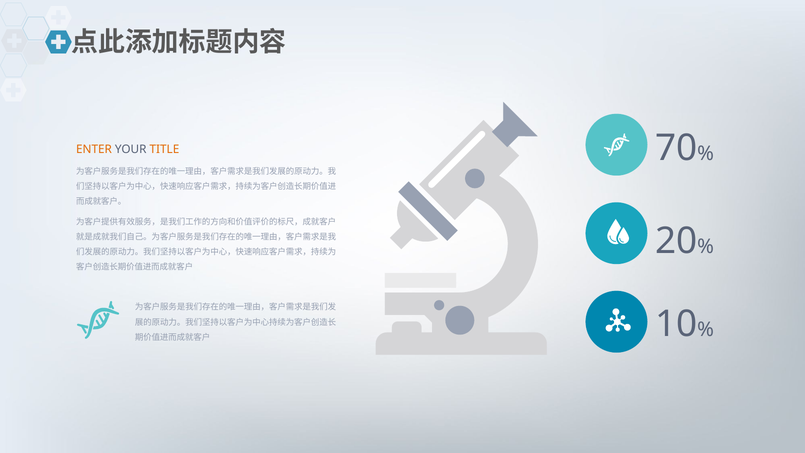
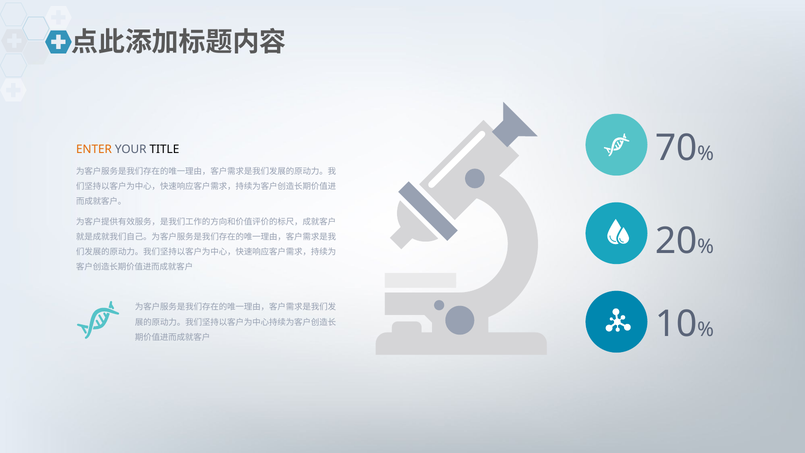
TITLE colour: orange -> black
